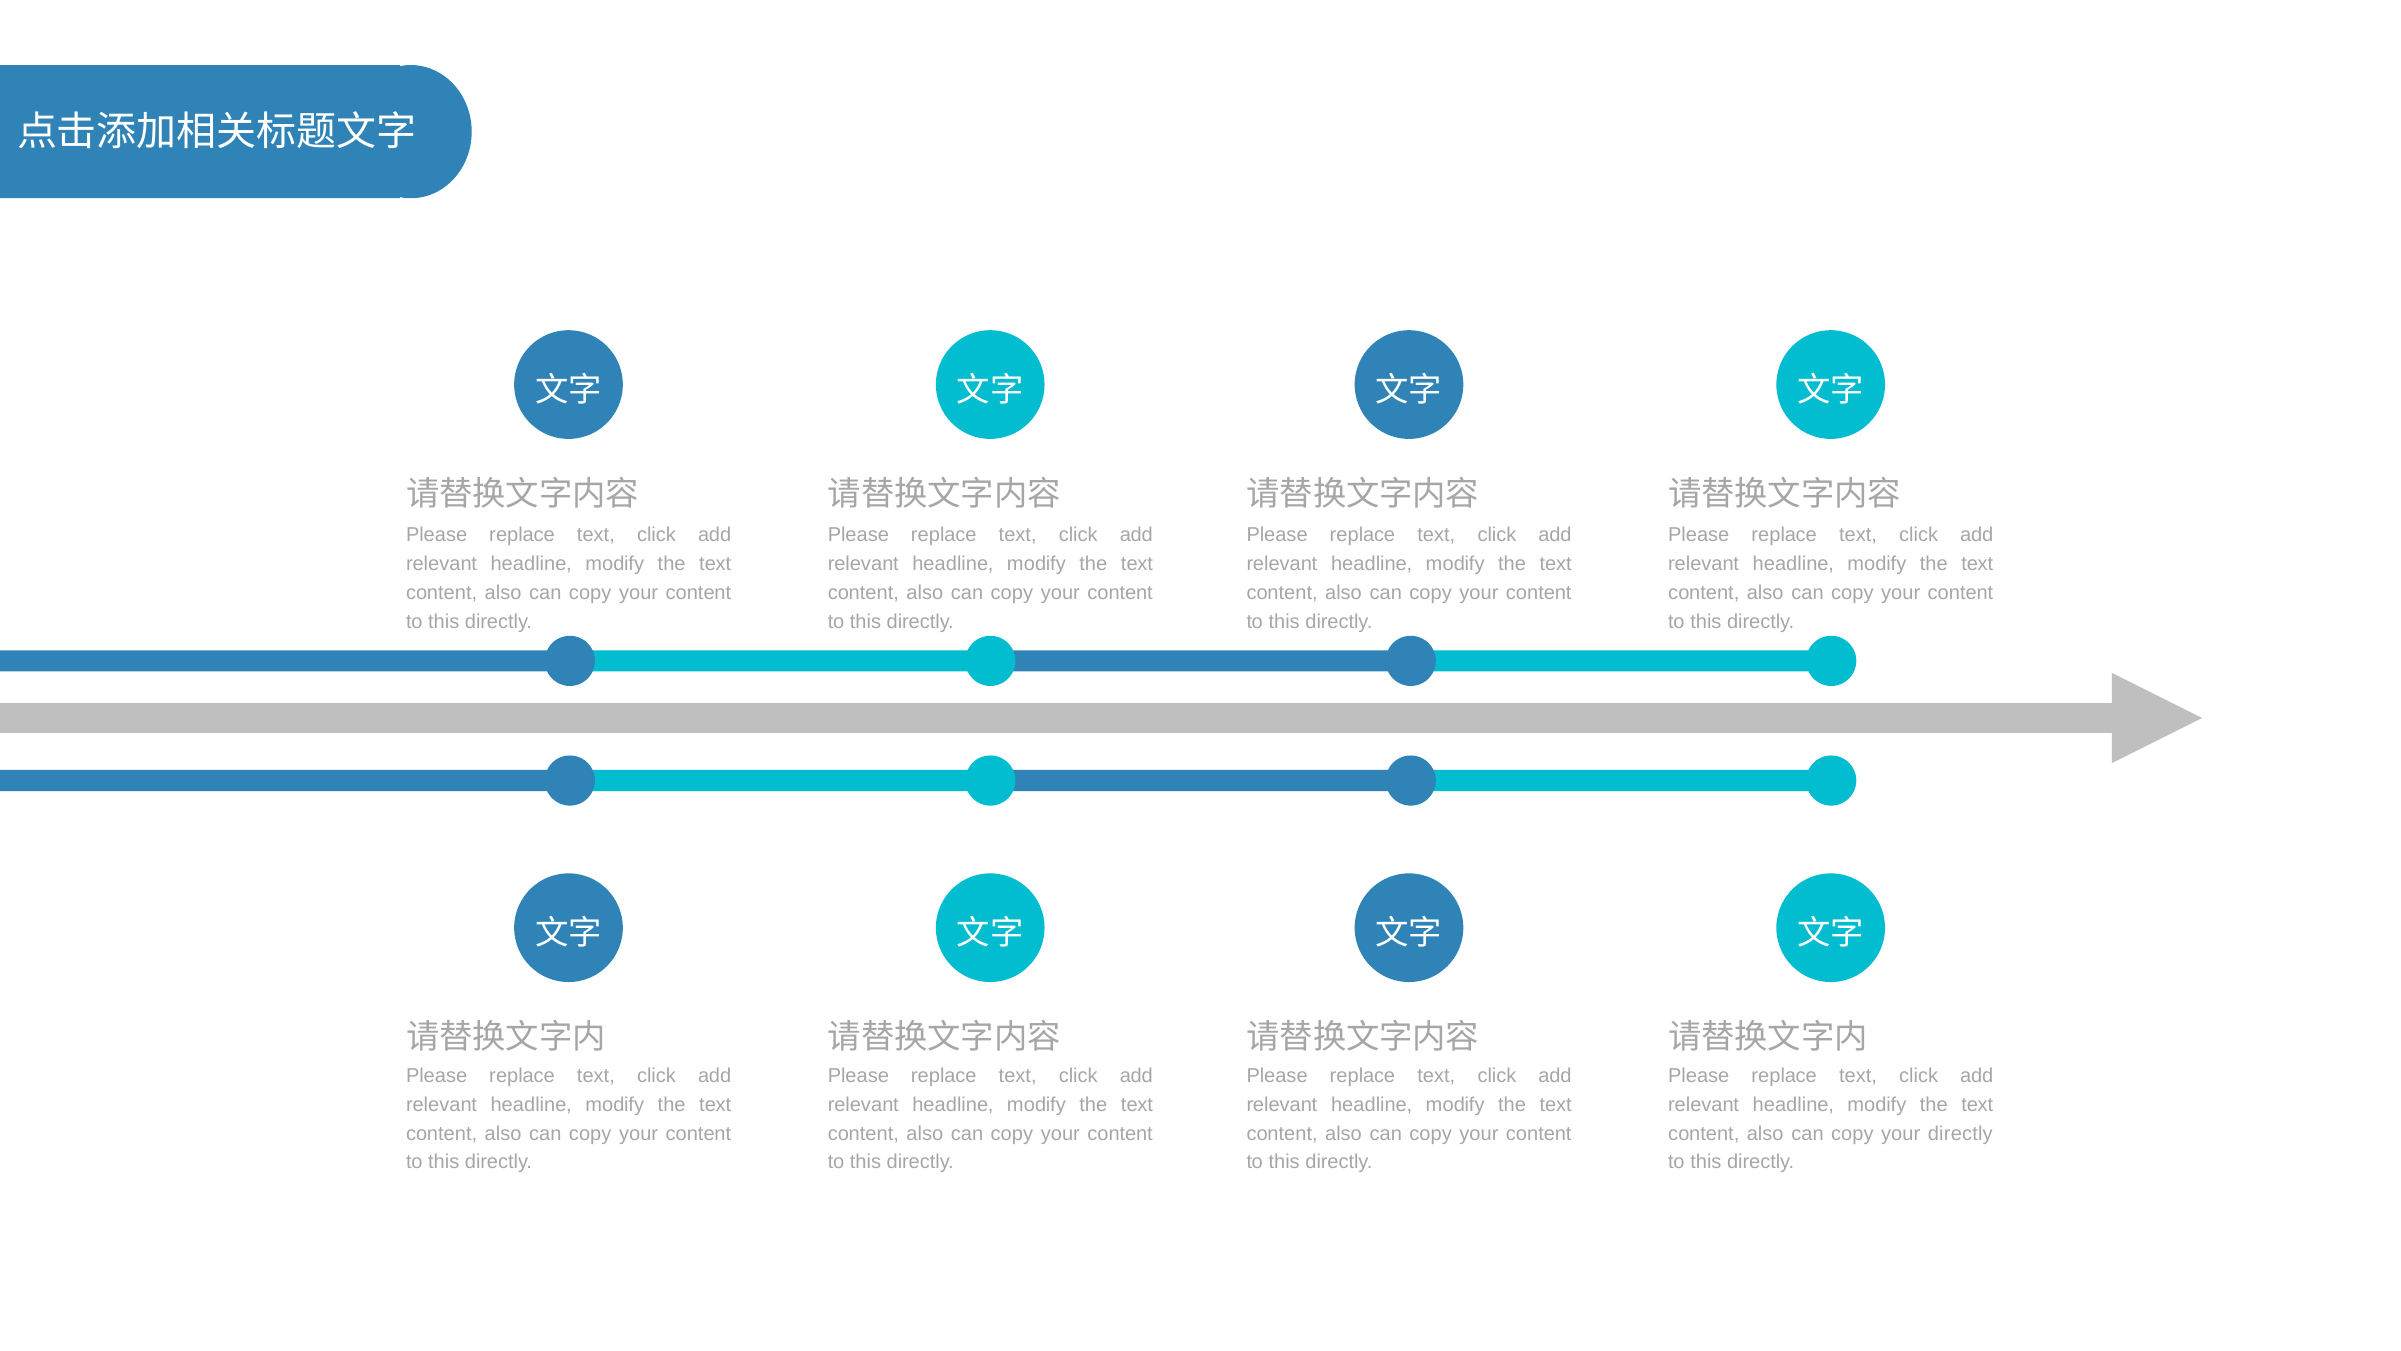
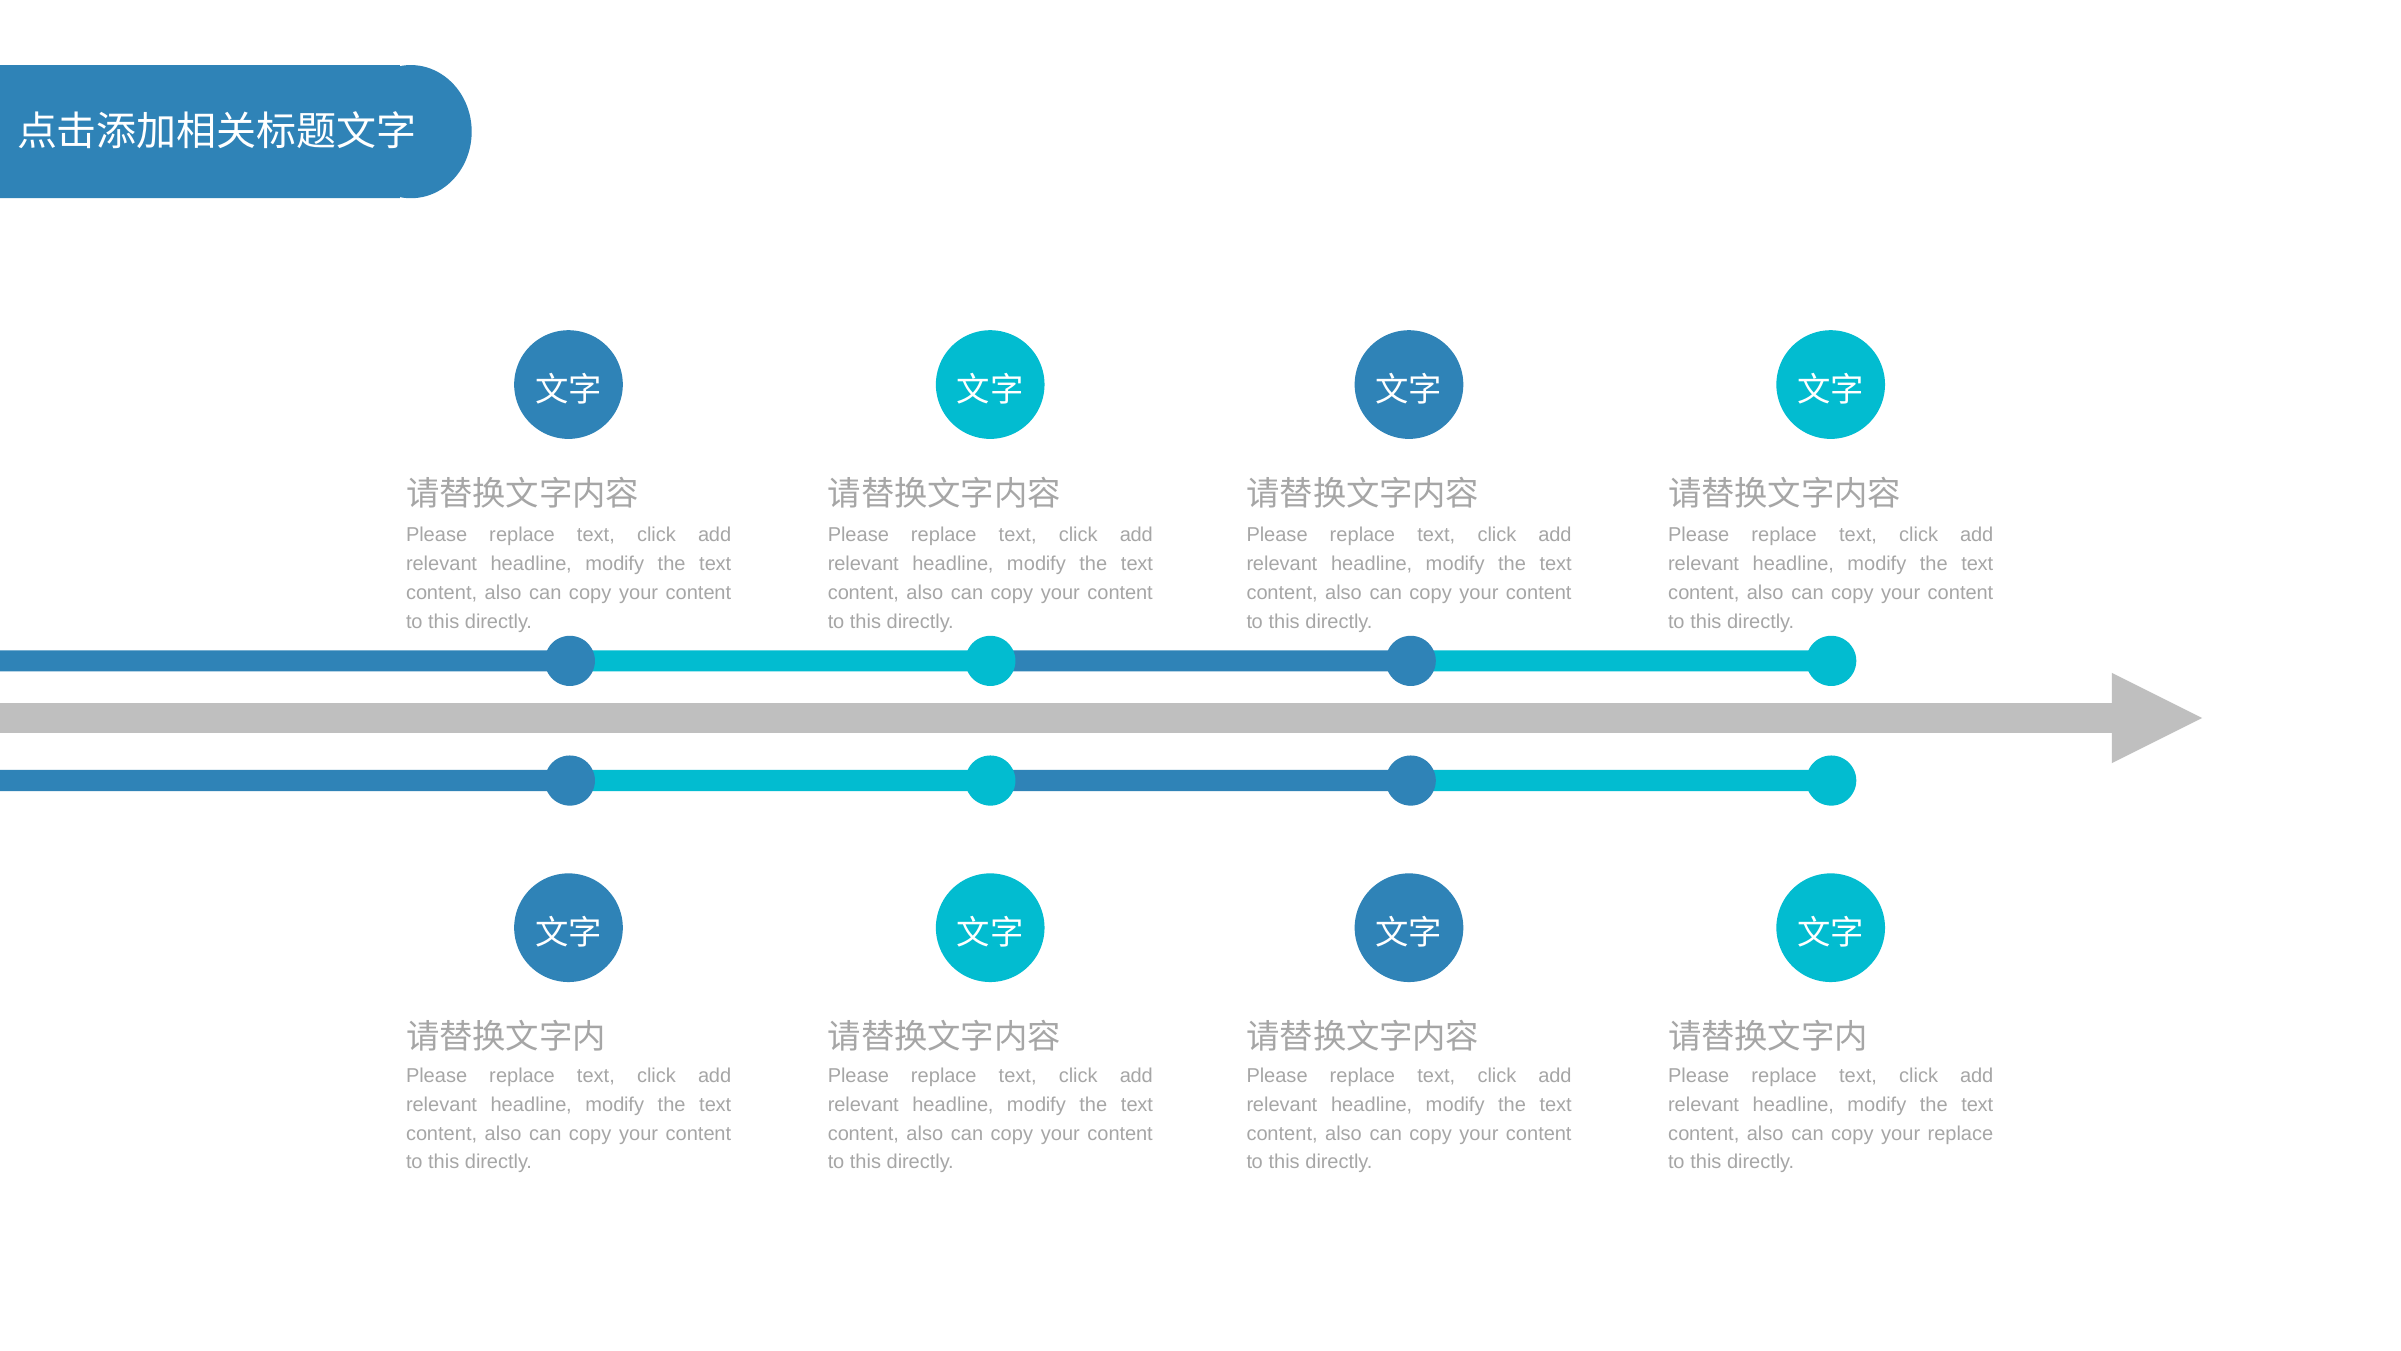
your directly: directly -> replace
